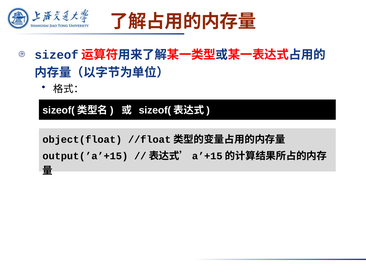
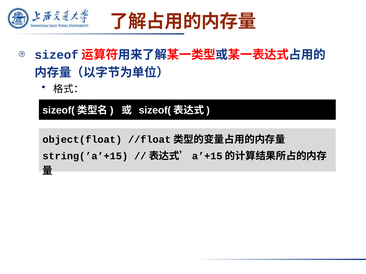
output(’a’+15: output(’a’+15 -> string(’a’+15
